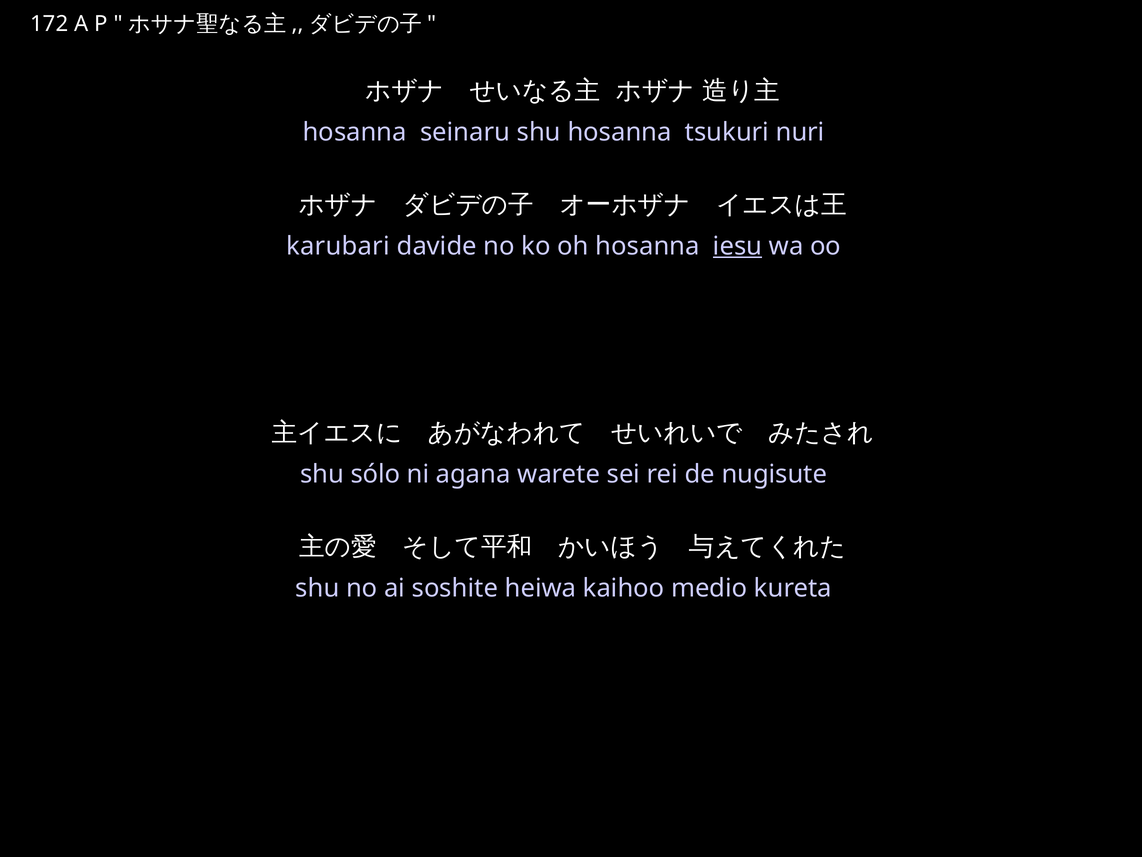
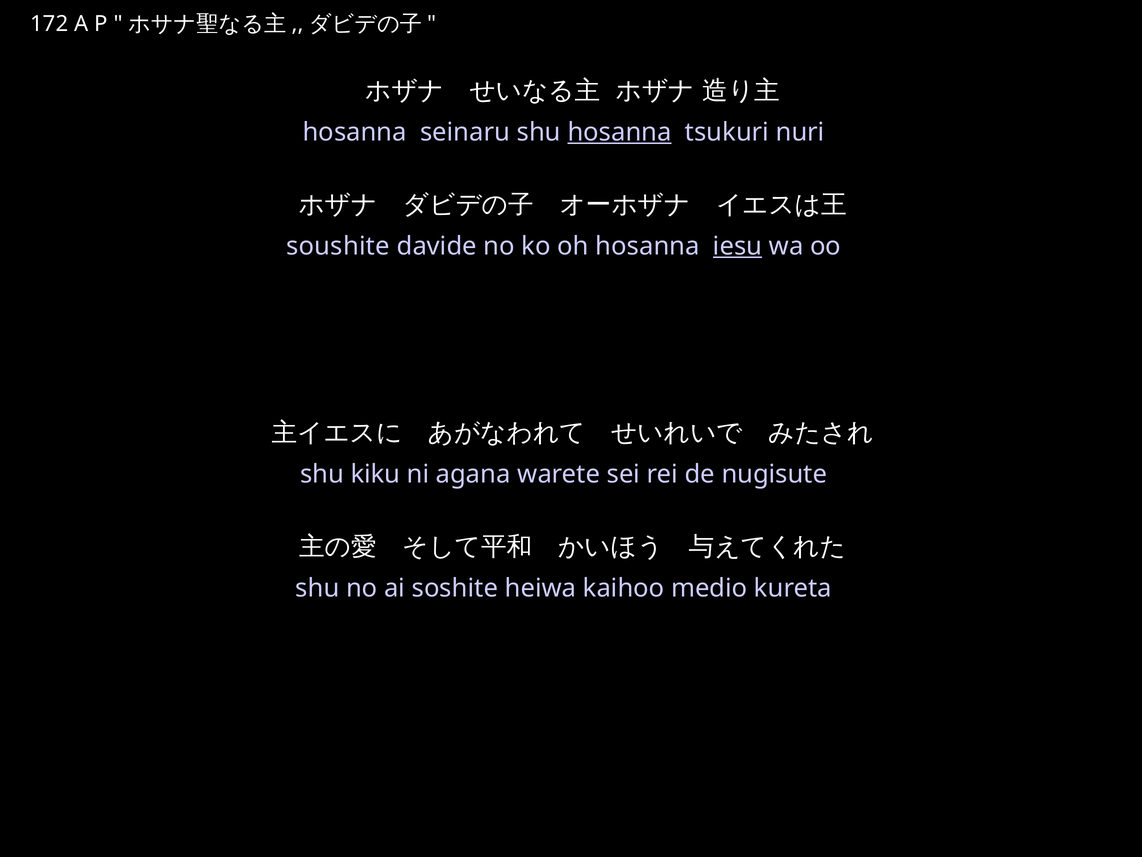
hosanna at (620, 132) underline: none -> present
karubari: karubari -> soushite
sólo: sólo -> kiku
